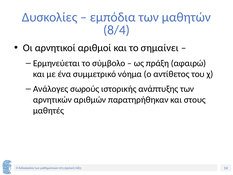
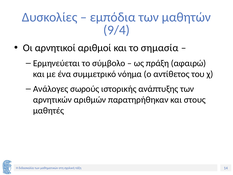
8/4: 8/4 -> 9/4
σημαίνει: σημαίνει -> σημασία
